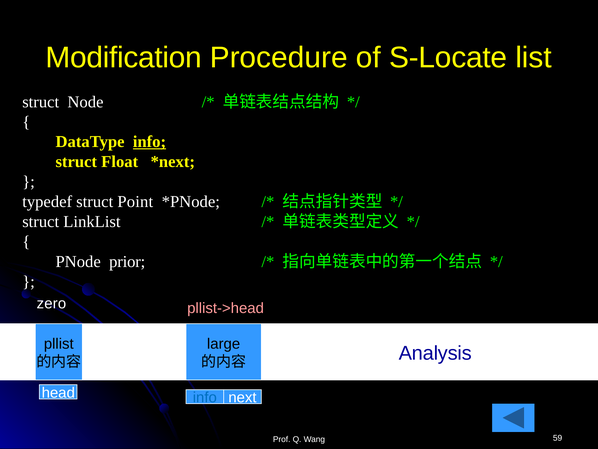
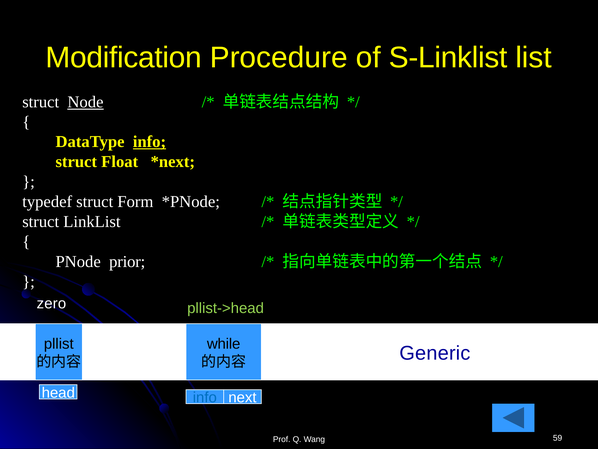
S-Locate: S-Locate -> S-Linklist
Node underline: none -> present
Point: Point -> Form
pllist->head colour: pink -> light green
large: large -> while
Analysis: Analysis -> Generic
